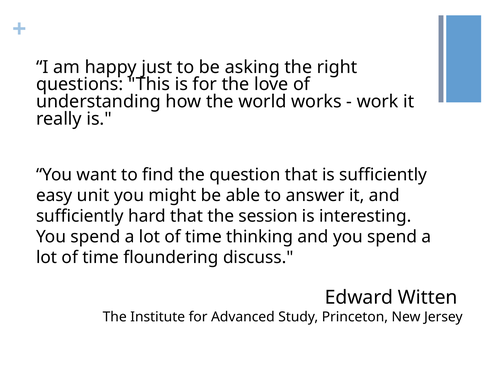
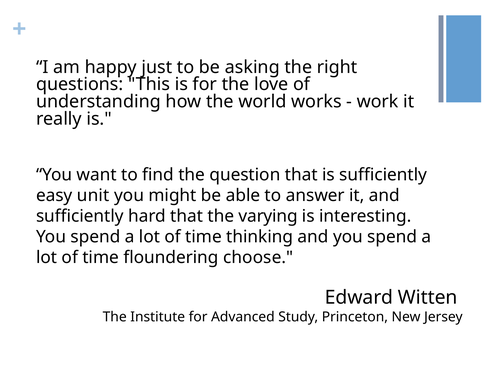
session: session -> varying
discuss: discuss -> choose
